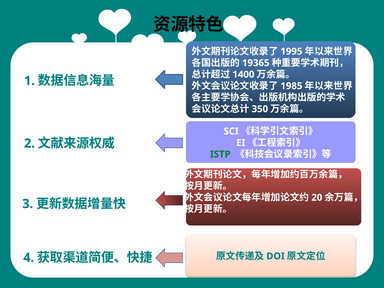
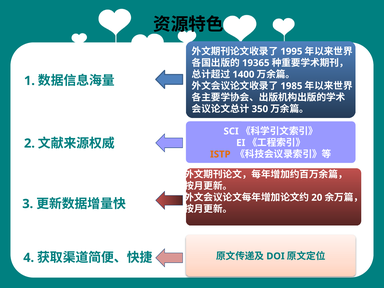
ISTP colour: green -> orange
